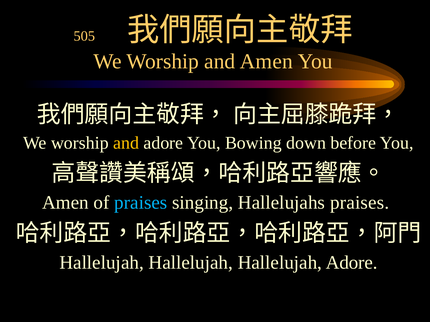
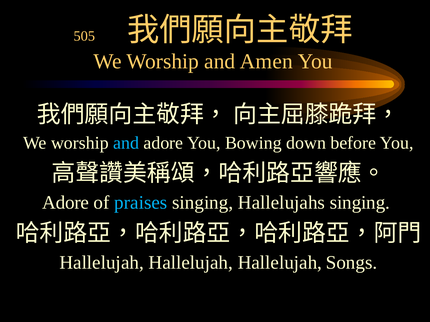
and at (126, 143) colour: yellow -> light blue
Amen at (65, 203): Amen -> Adore
Hallelujahs praises: praises -> singing
Hallelujah Adore: Adore -> Songs
